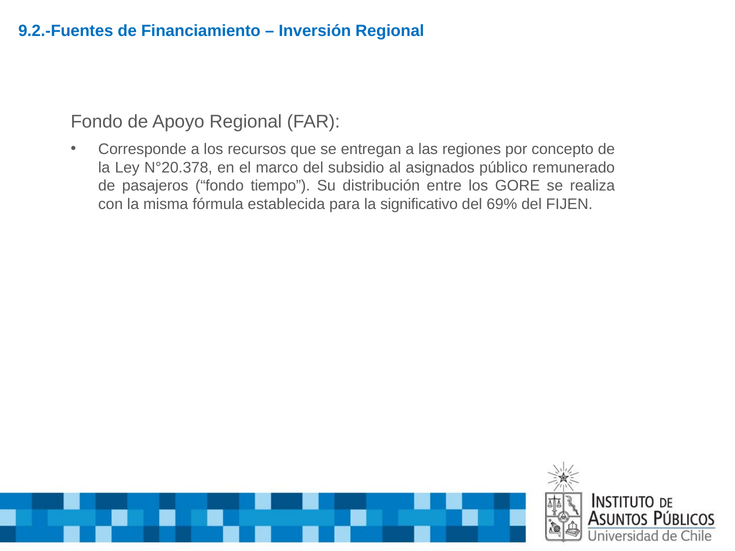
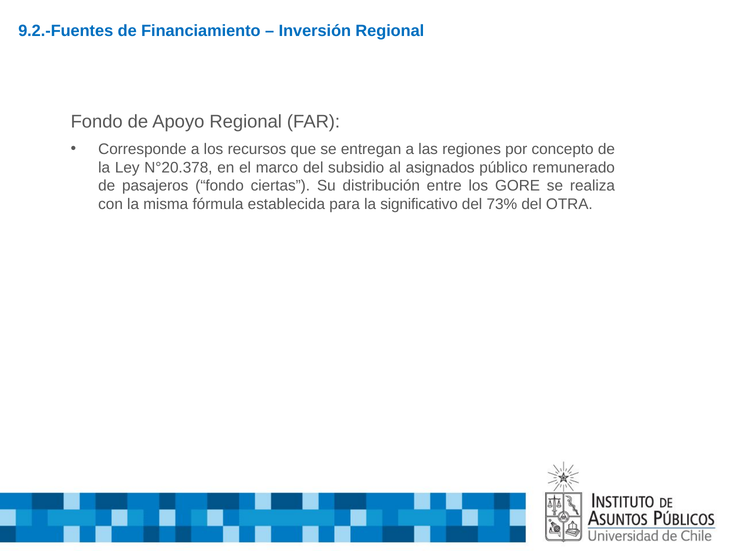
tiempo: tiempo -> ciertas
69%: 69% -> 73%
FIJEN: FIJEN -> OTRA
